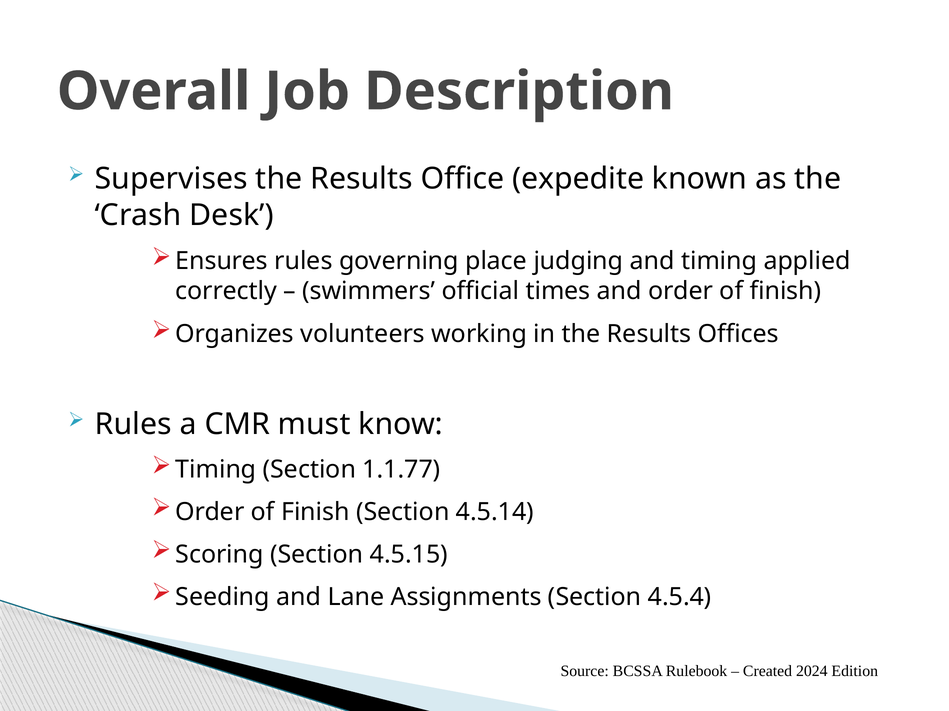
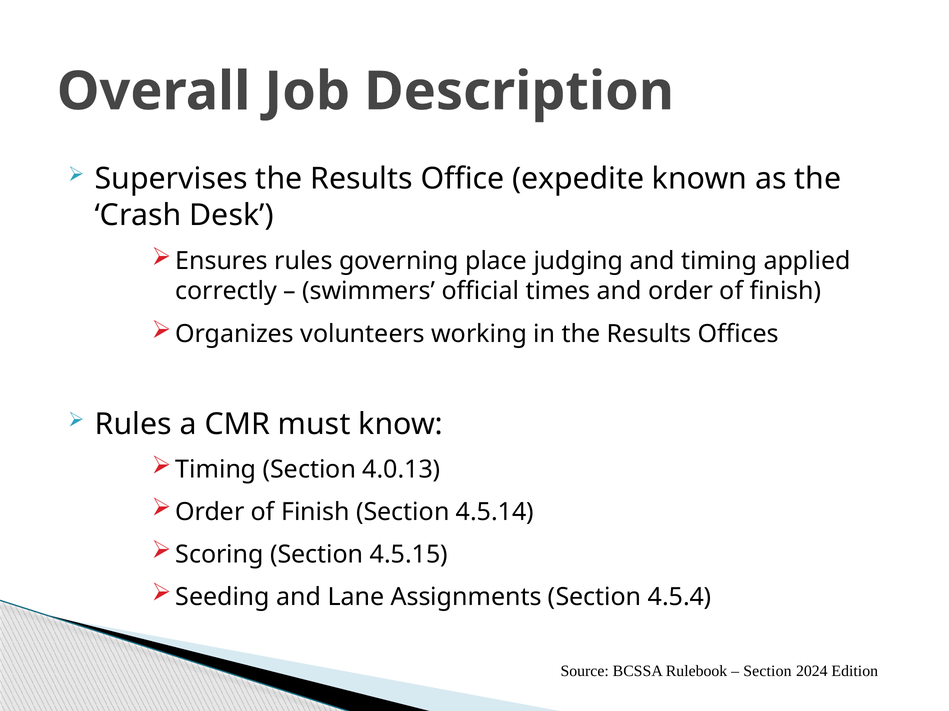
1.1.77: 1.1.77 -> 4.0.13
Created at (768, 672): Created -> Section
